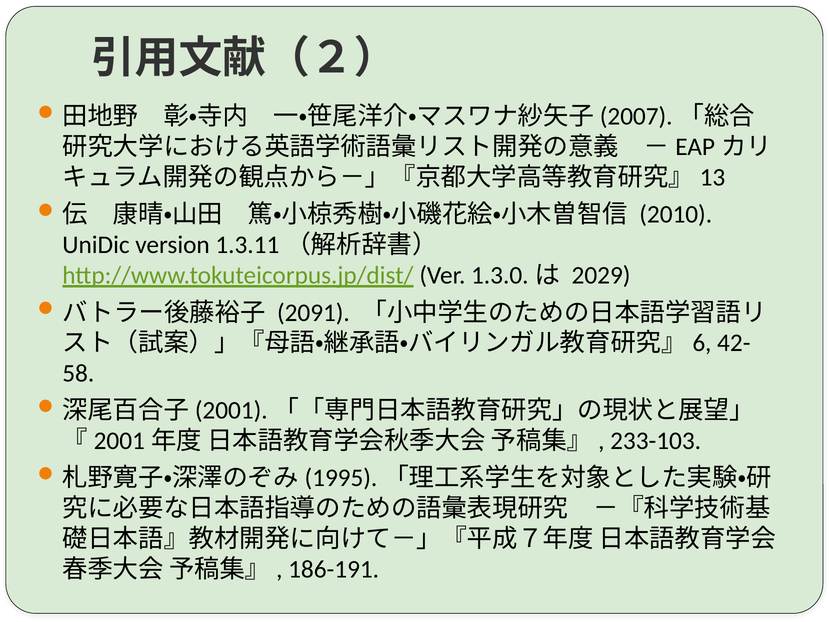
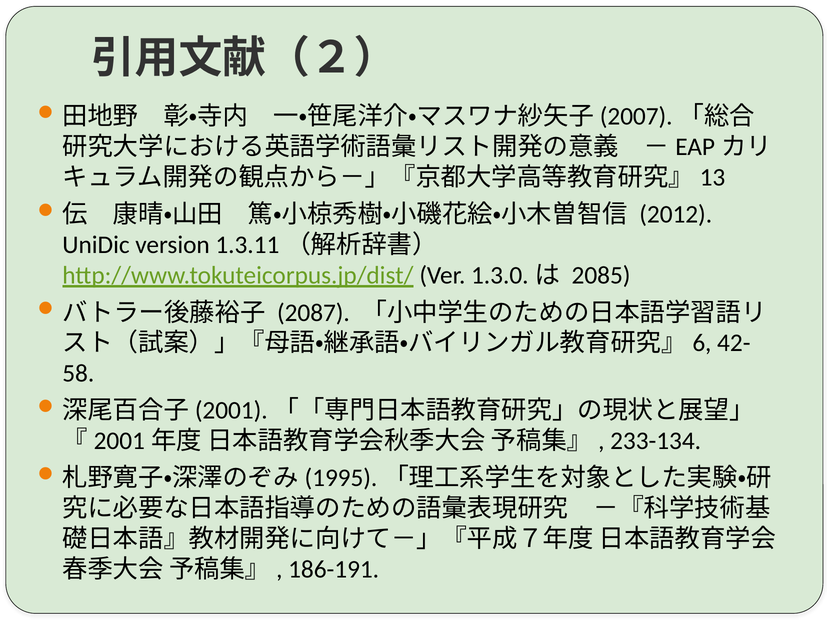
2010: 2010 -> 2012
2029: 2029 -> 2085
2091: 2091 -> 2087
233-103: 233-103 -> 233-134
